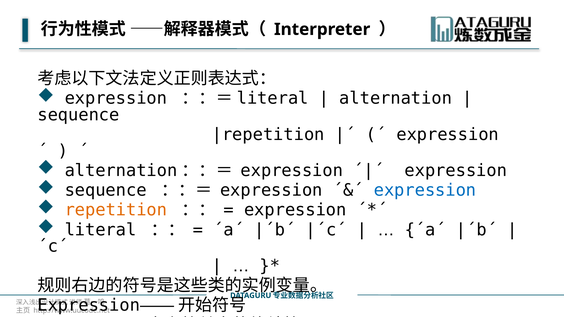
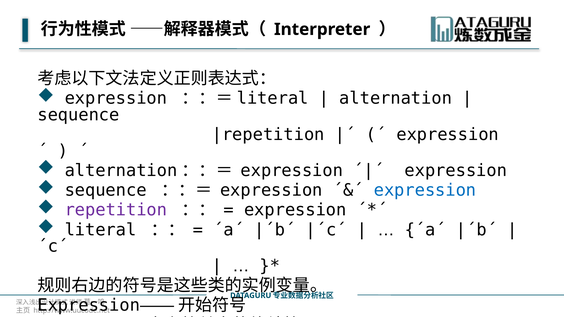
repetition colour: orange -> purple
